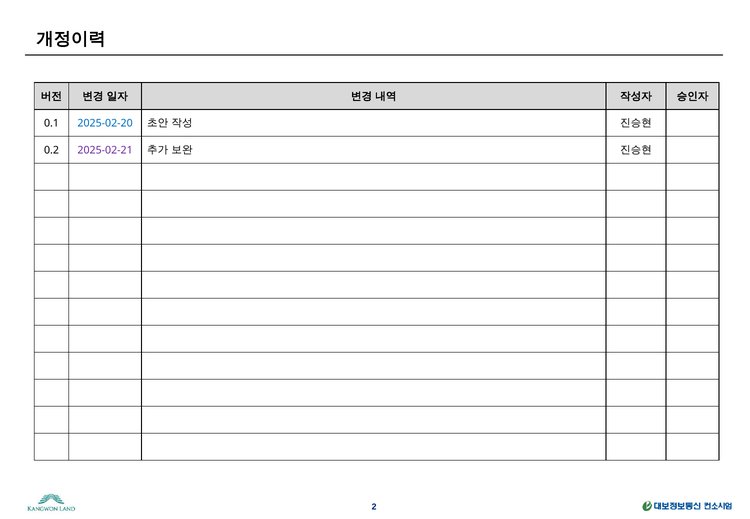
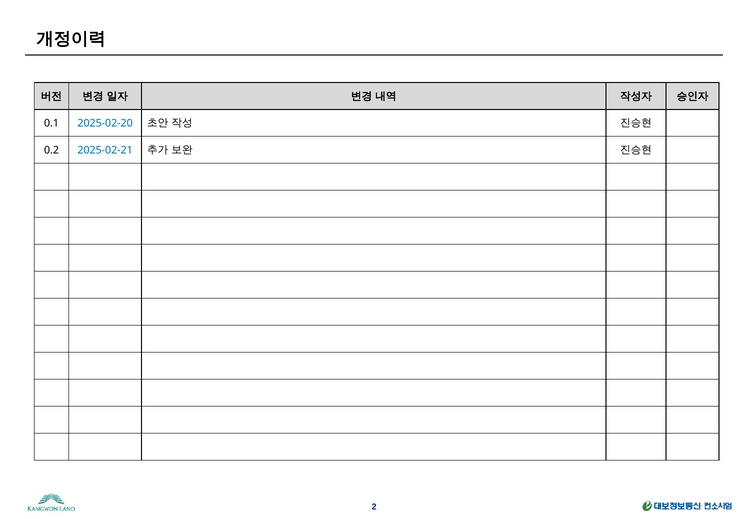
2025-02-21 colour: purple -> blue
